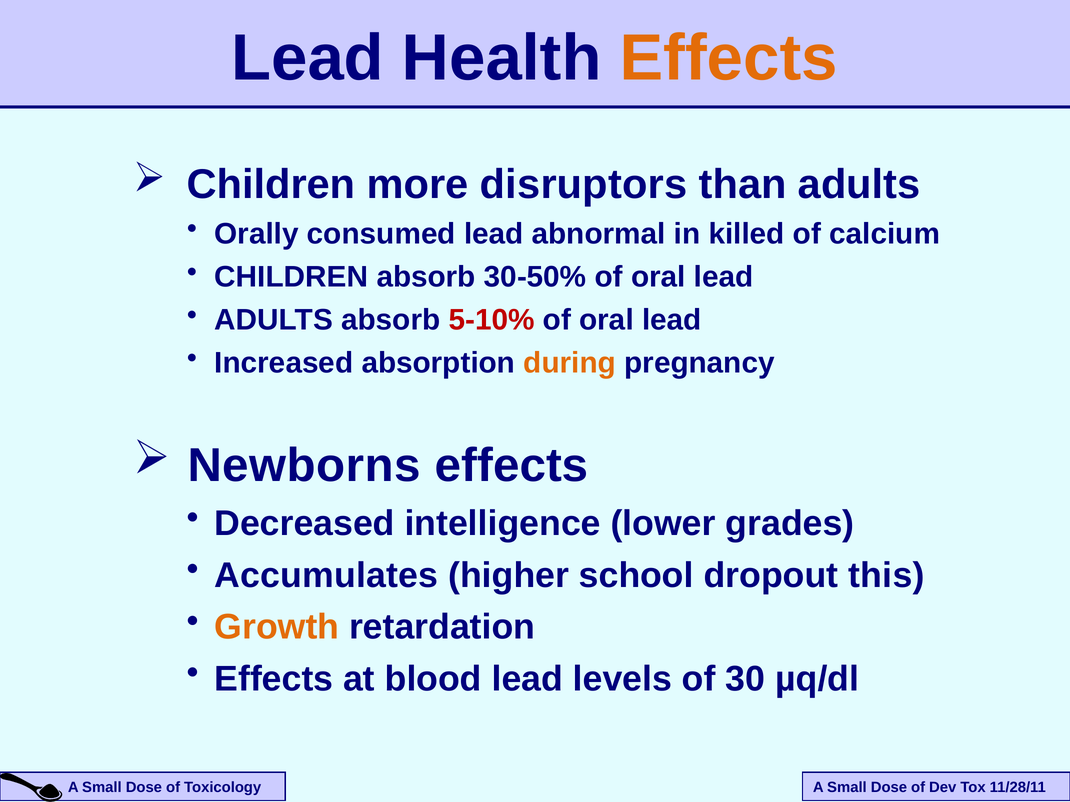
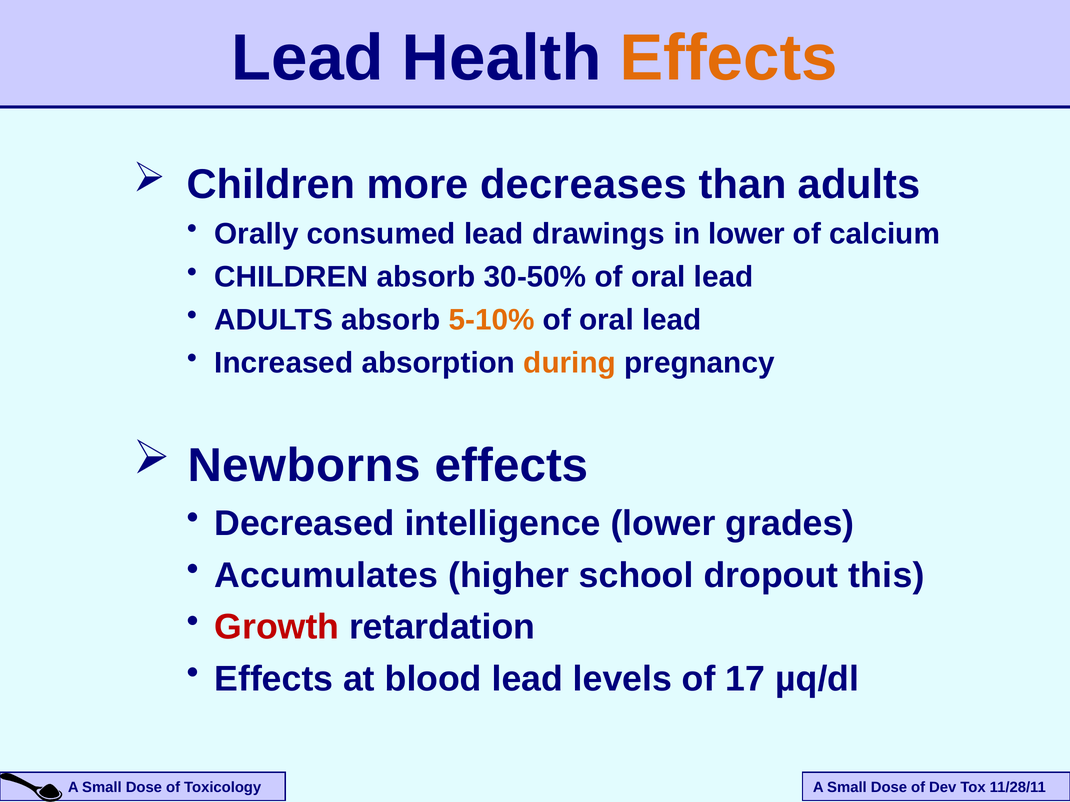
disruptors: disruptors -> decreases
abnormal: abnormal -> drawings
in killed: killed -> lower
5-10% colour: red -> orange
Growth colour: orange -> red
30: 30 -> 17
